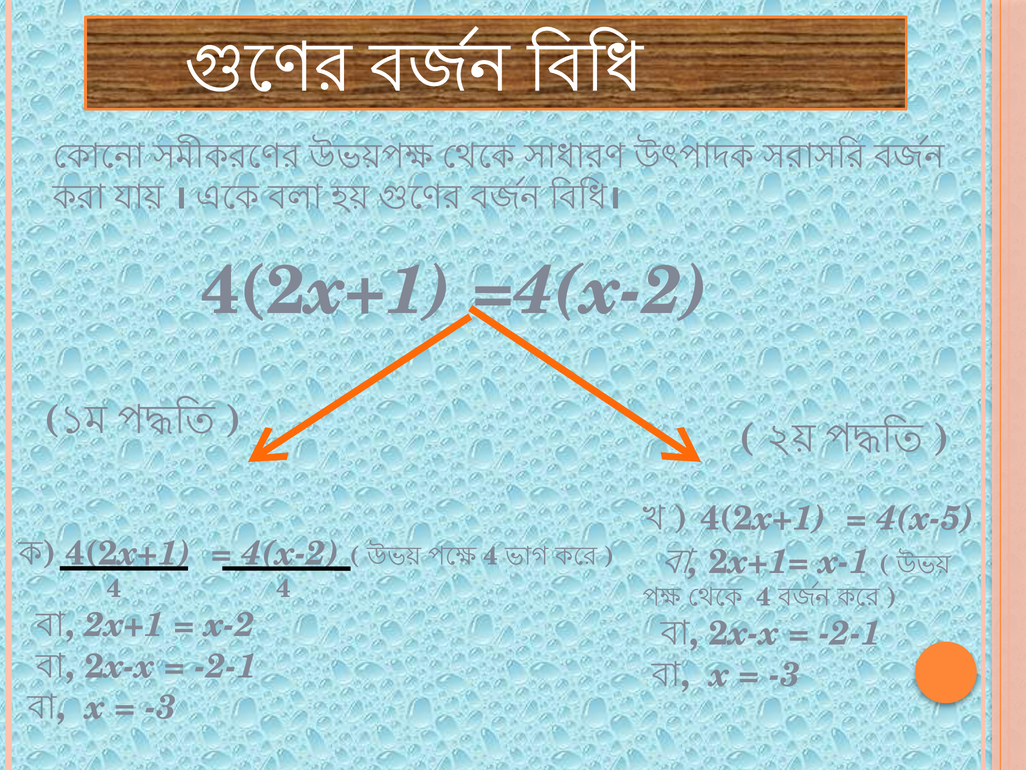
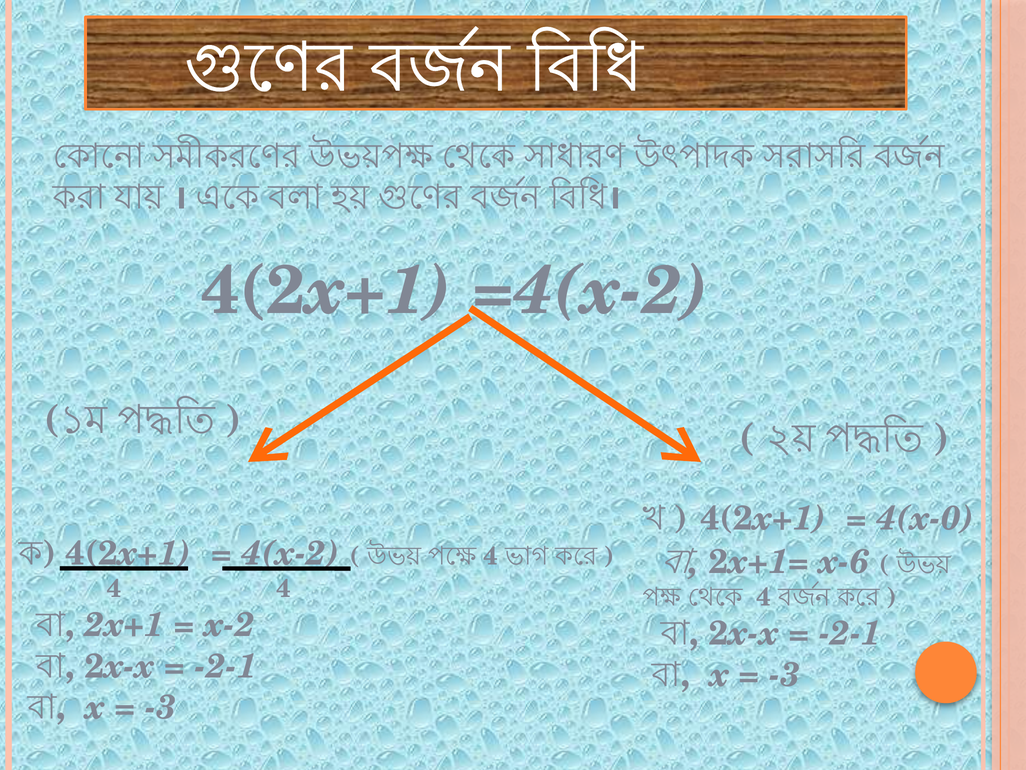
4(x-5: 4(x-5 -> 4(x-0
x-1: x-1 -> x-6
